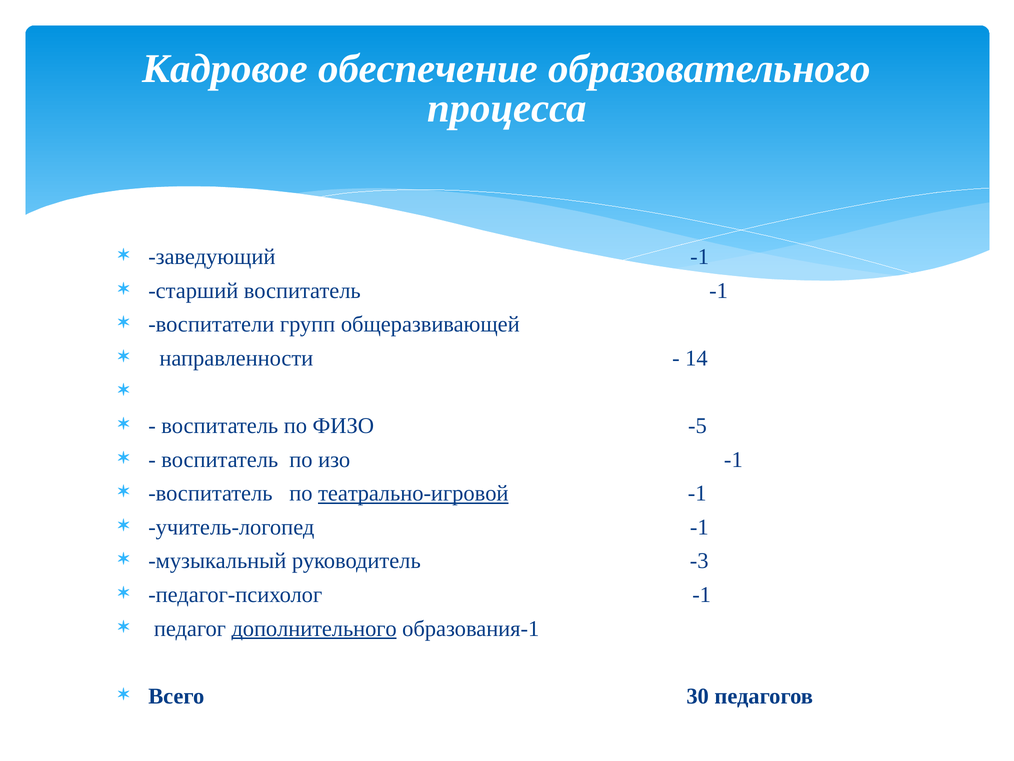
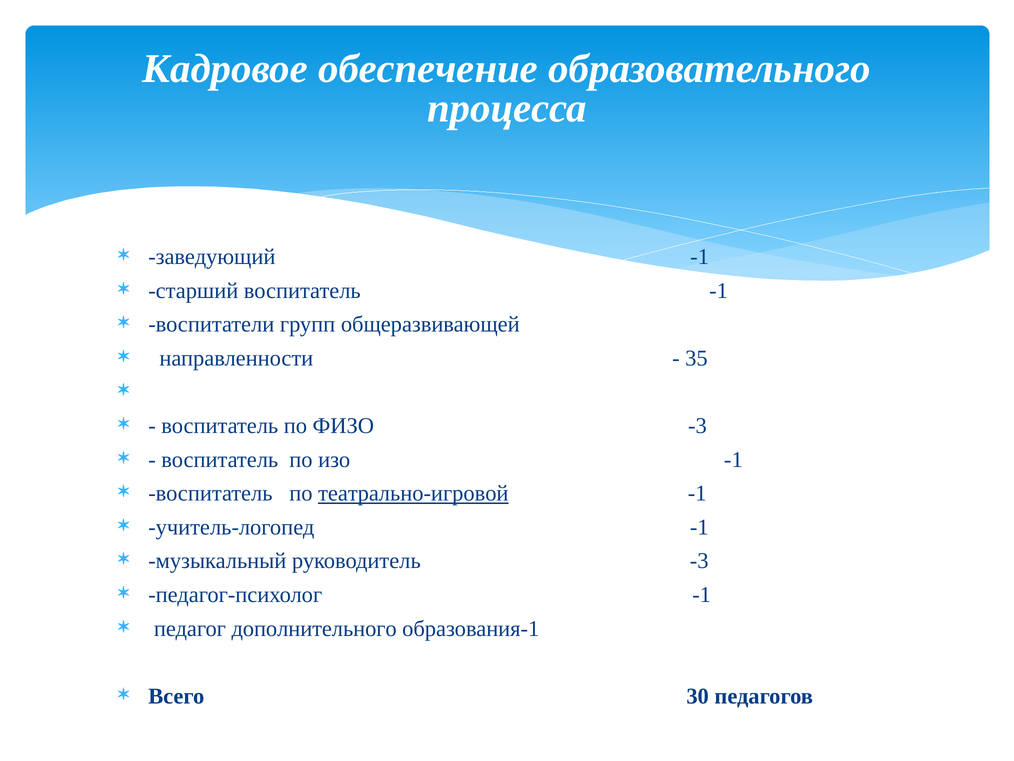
14: 14 -> 35
ФИЗО -5: -5 -> -3
дополнительного underline: present -> none
